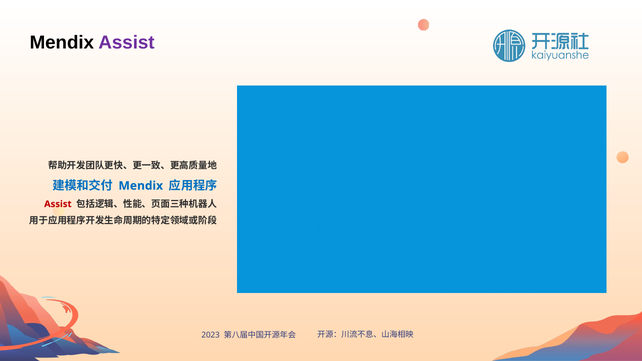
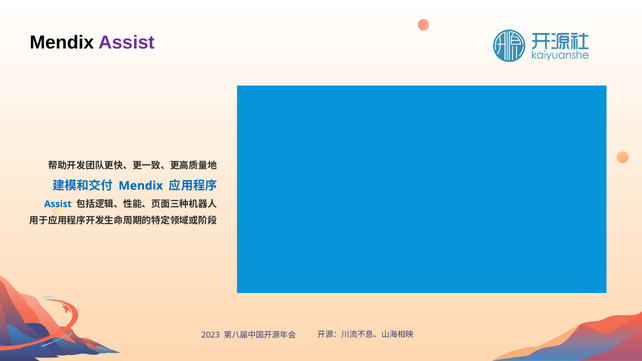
Assist at (58, 204) colour: red -> blue
